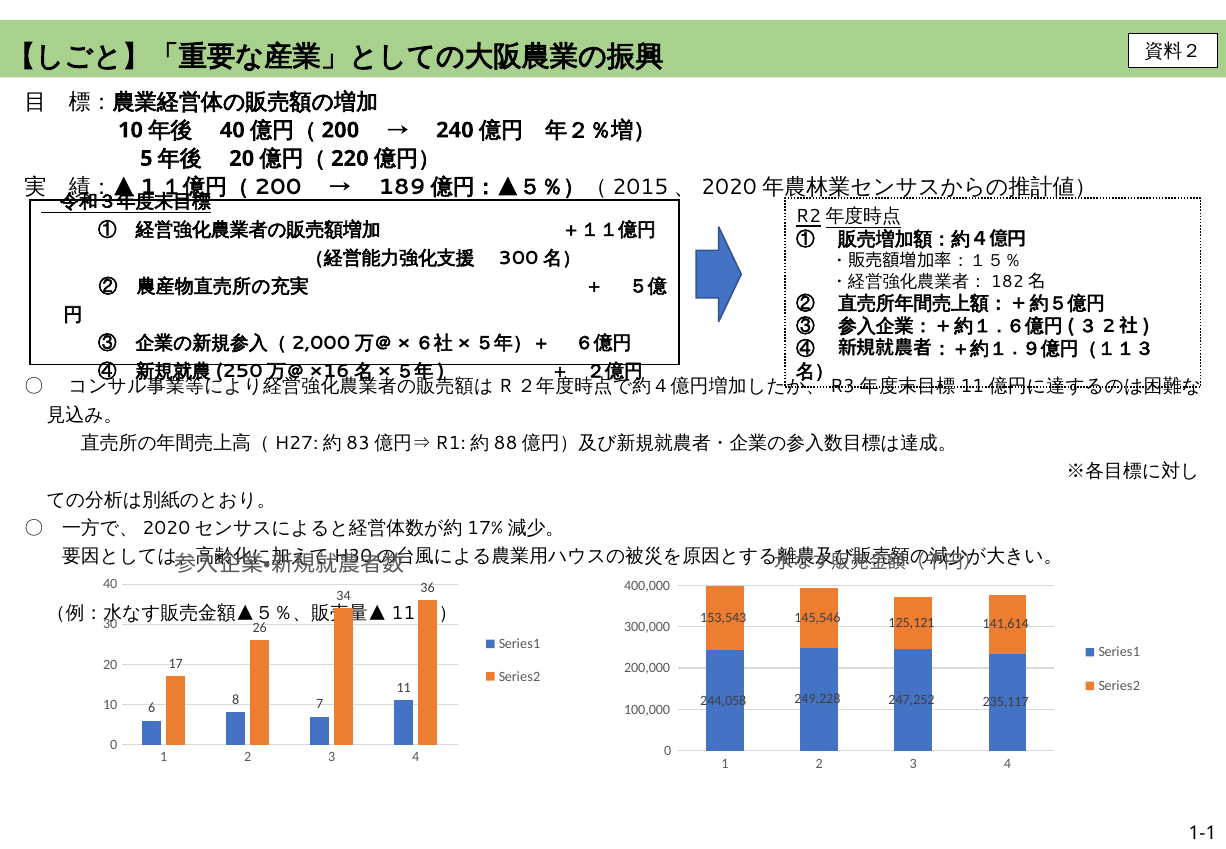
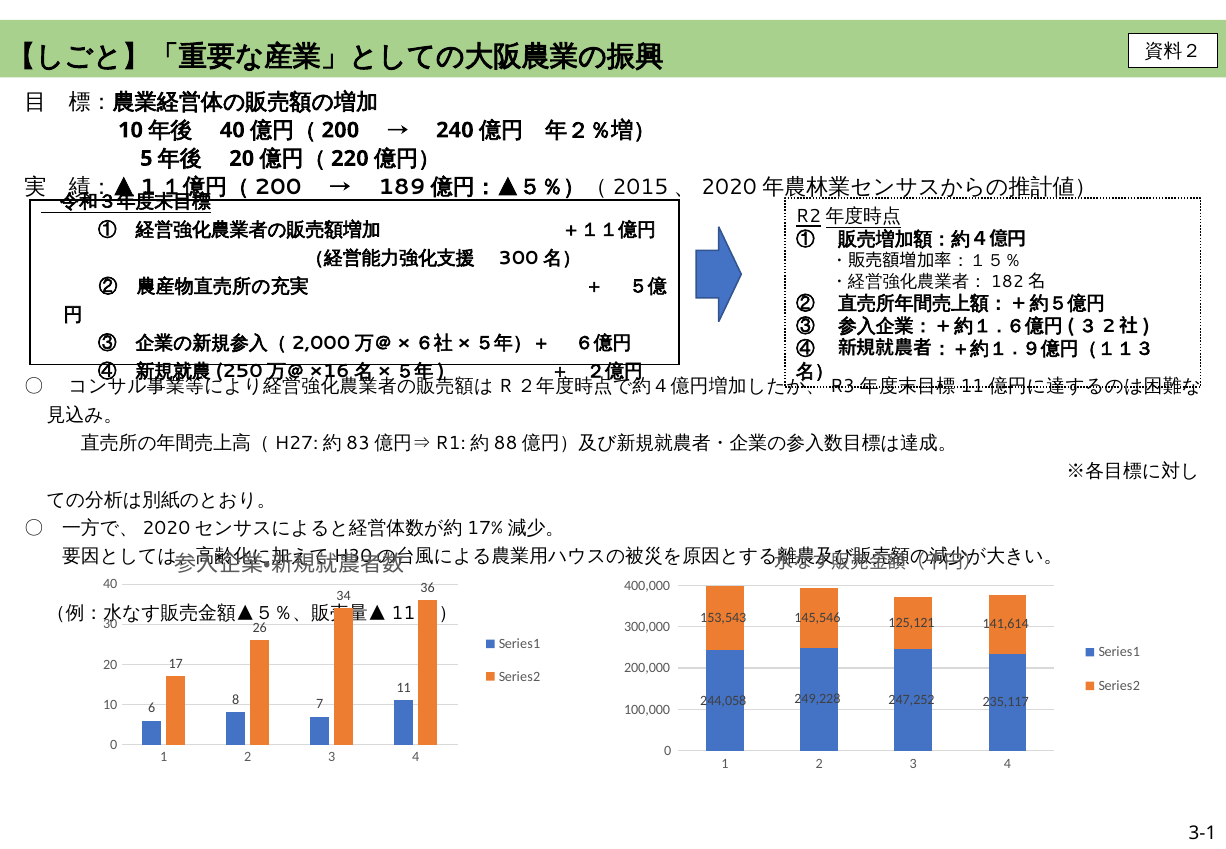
1-1: 1-1 -> 3-1
